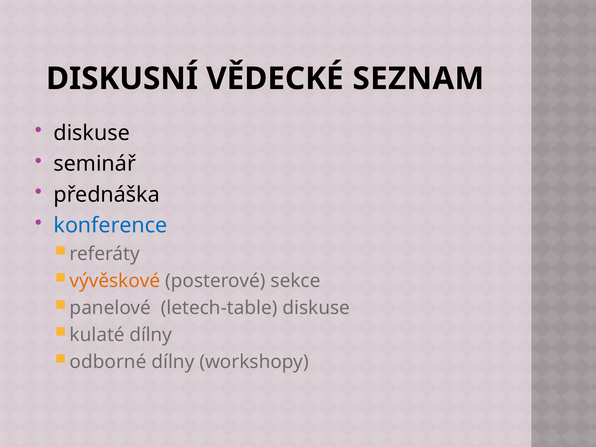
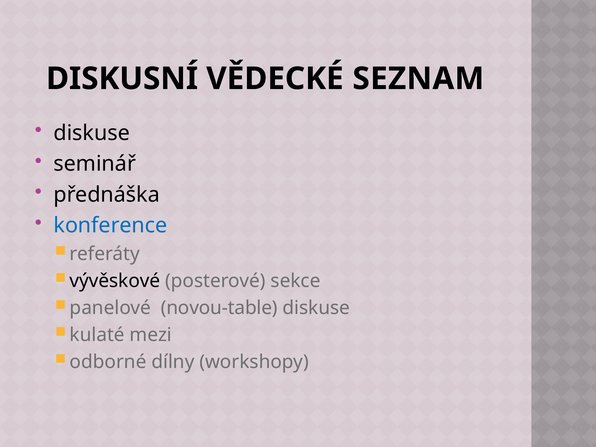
vývěskové colour: orange -> black
letech-table: letech-table -> novou-table
kulaté dílny: dílny -> mezi
